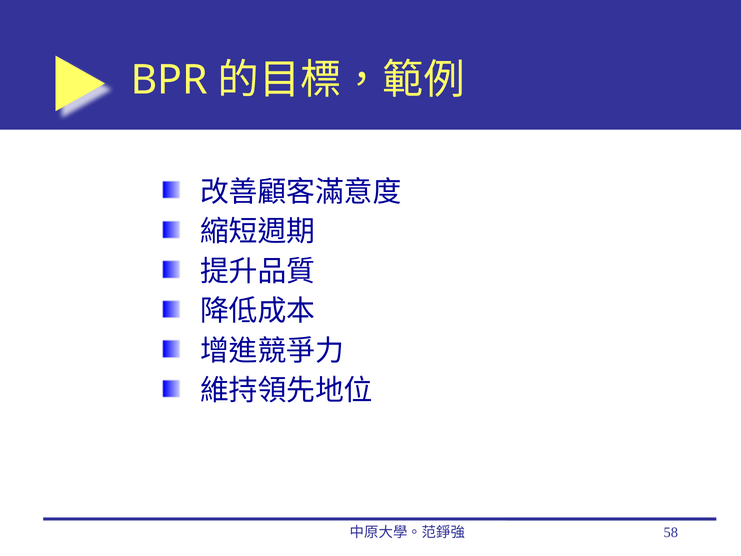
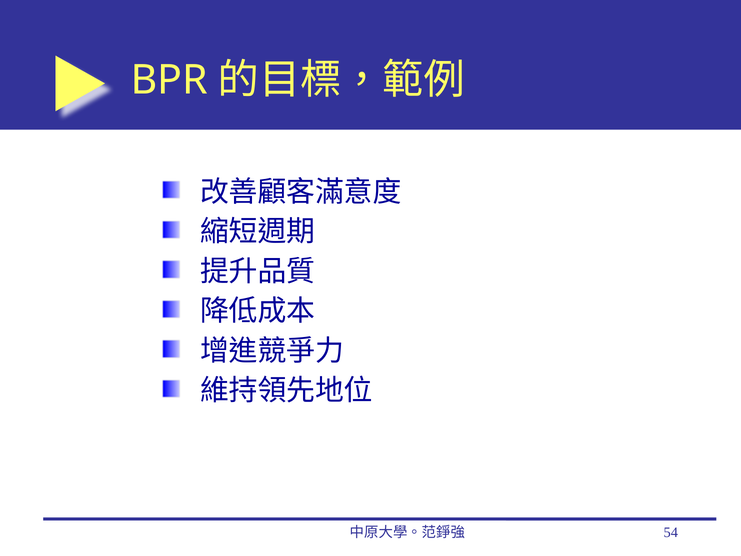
58: 58 -> 54
